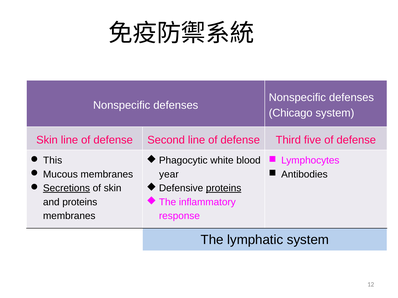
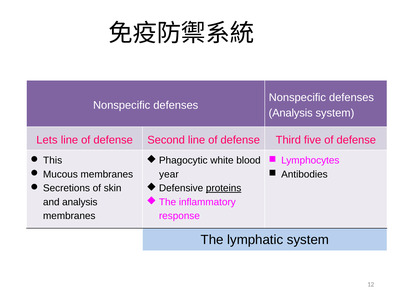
Chicago at (291, 113): Chicago -> Analysis
Skin at (47, 140): Skin -> Lets
Secretions underline: present -> none
and proteins: proteins -> analysis
